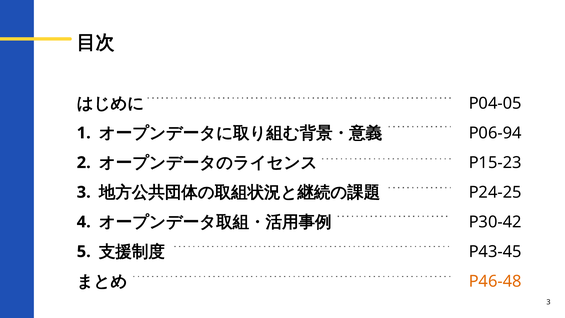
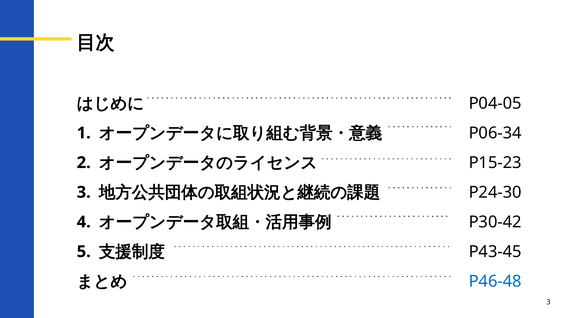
P06-94: P06-94 -> P06-34
P24-25: P24-25 -> P24-30
P46-48 colour: orange -> blue
